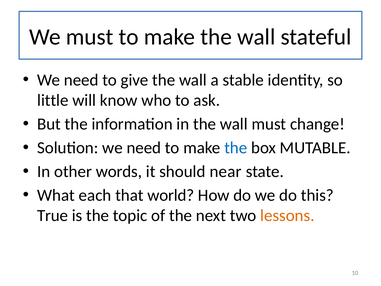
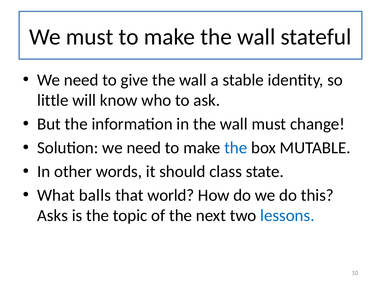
near: near -> class
each: each -> balls
True: True -> Asks
lessons colour: orange -> blue
